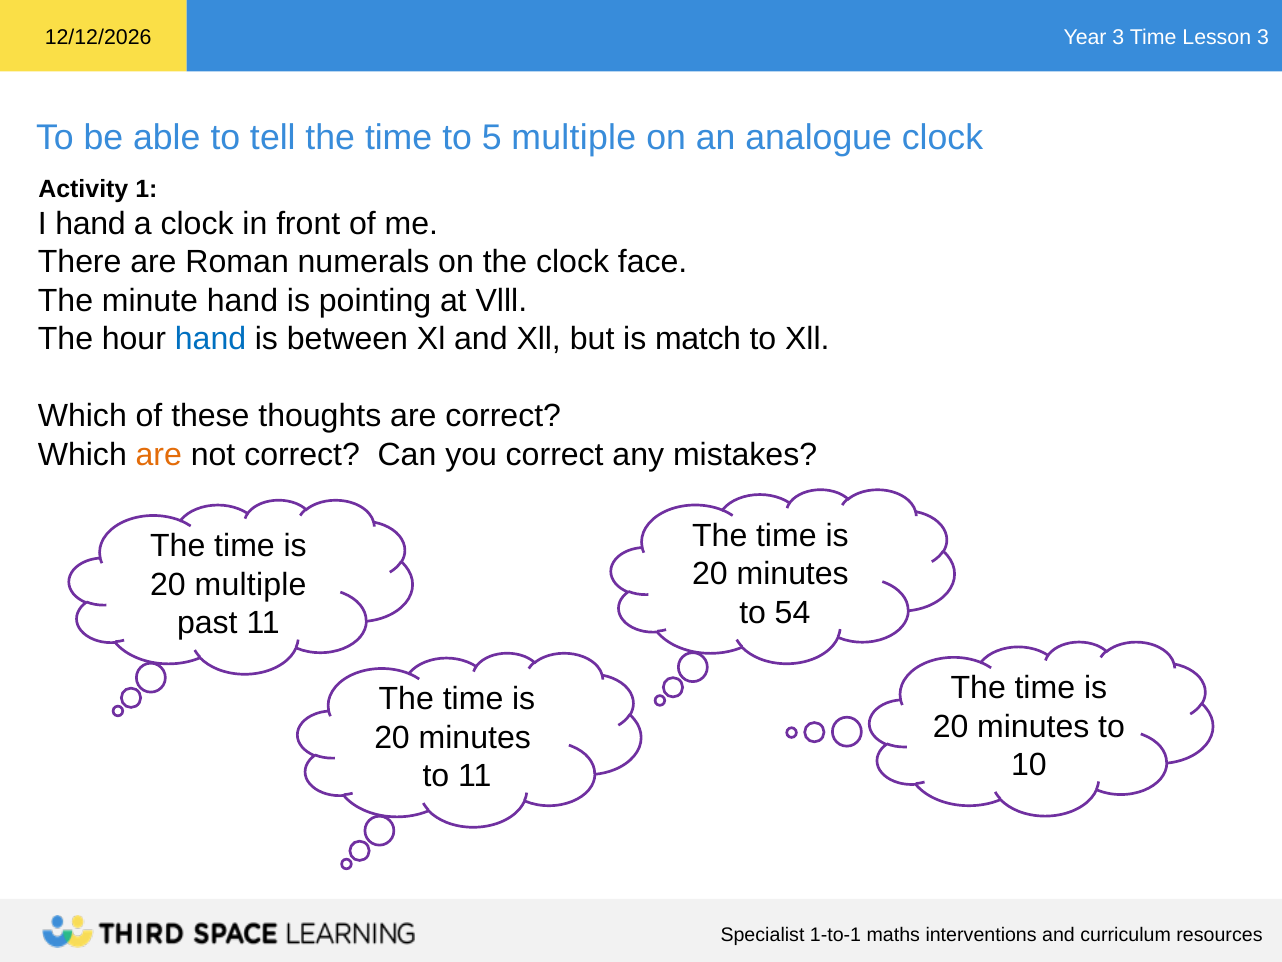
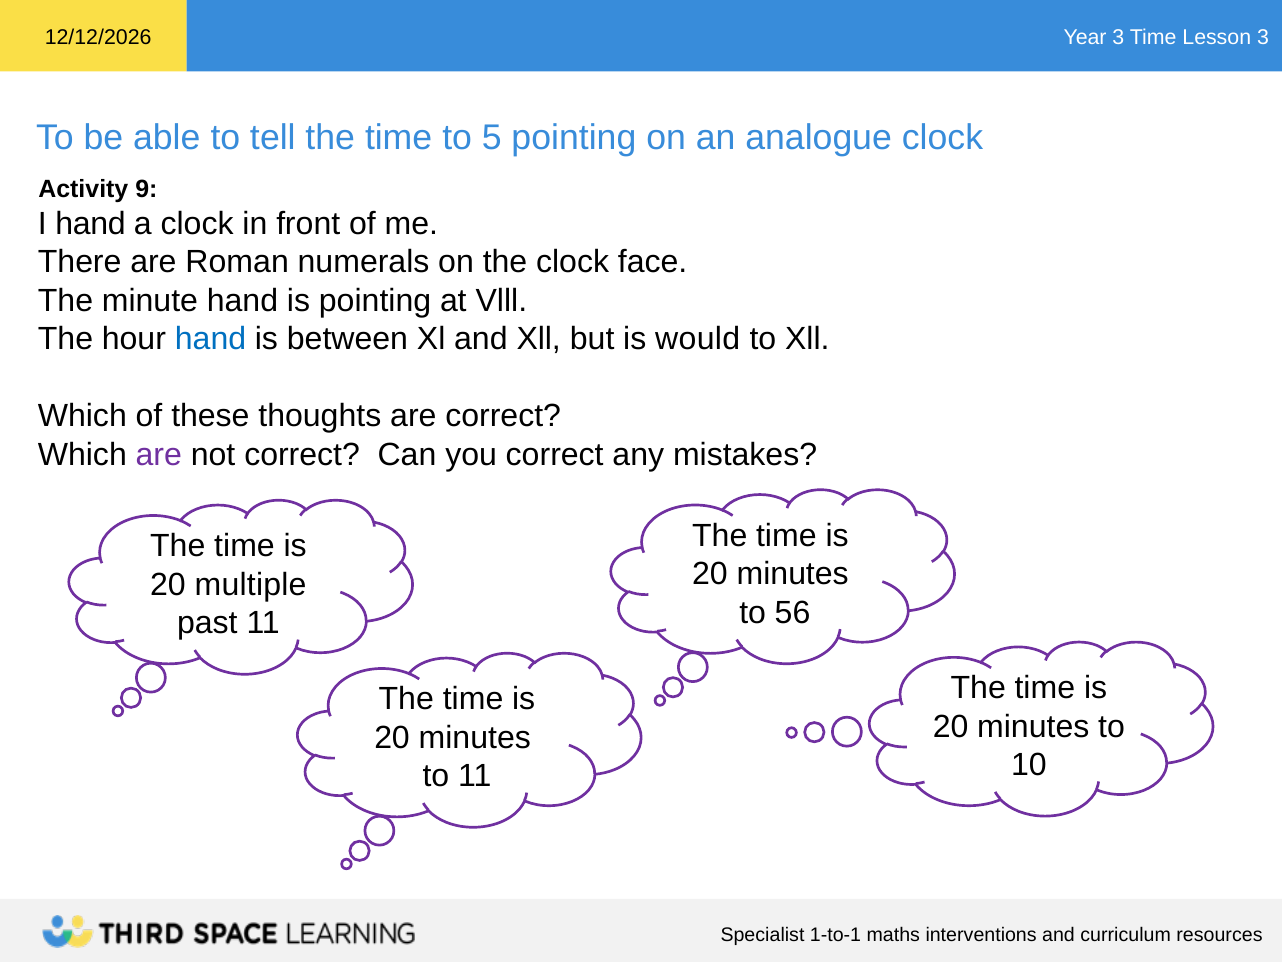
multiple at (574, 138): multiple -> pointing
1: 1 -> 9
match: match -> would
are at (159, 454) colour: orange -> purple
54: 54 -> 56
